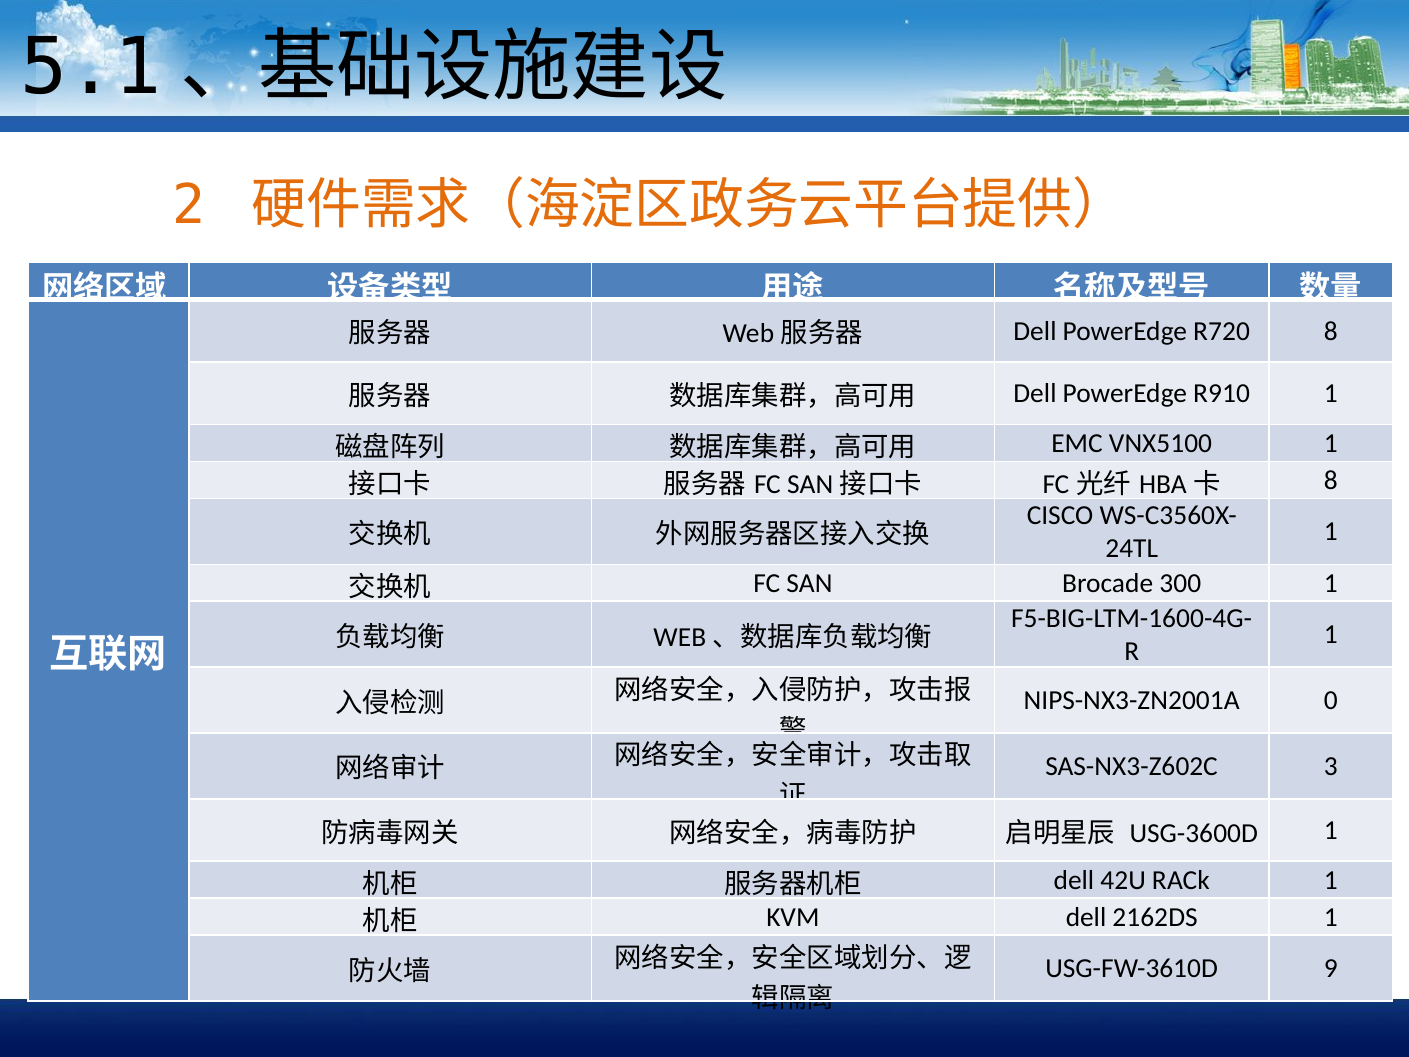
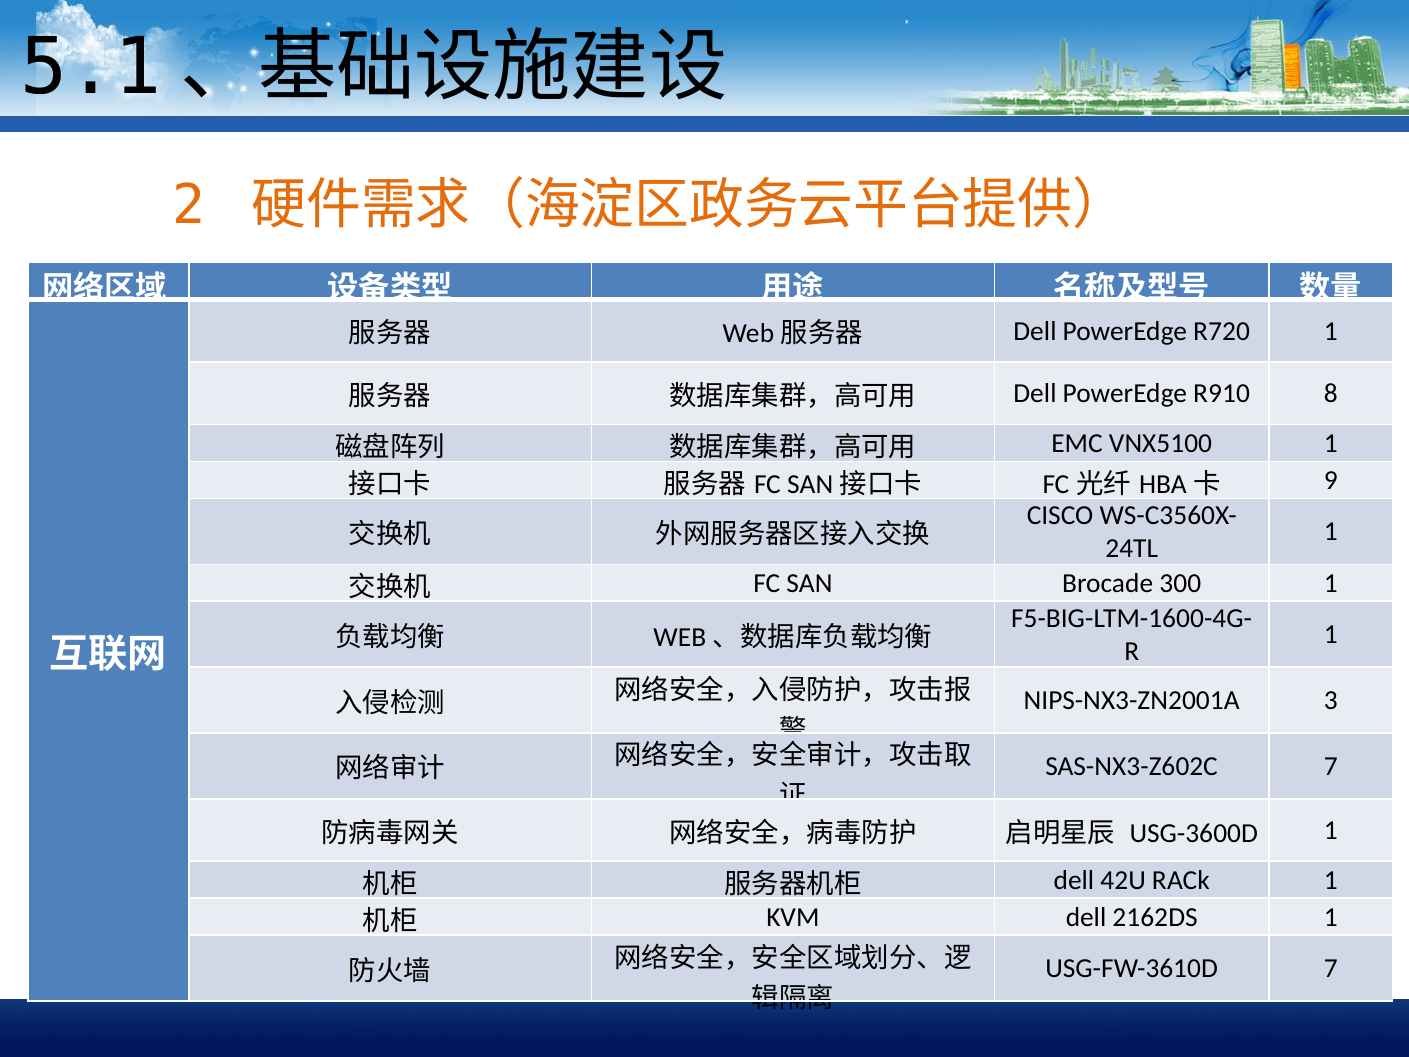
R720 8: 8 -> 1
R910 1: 1 -> 8
8 at (1331, 480): 8 -> 9
0: 0 -> 3
SAS-NX3-Z602C 3: 3 -> 7
USG-FW-3610D 9: 9 -> 7
